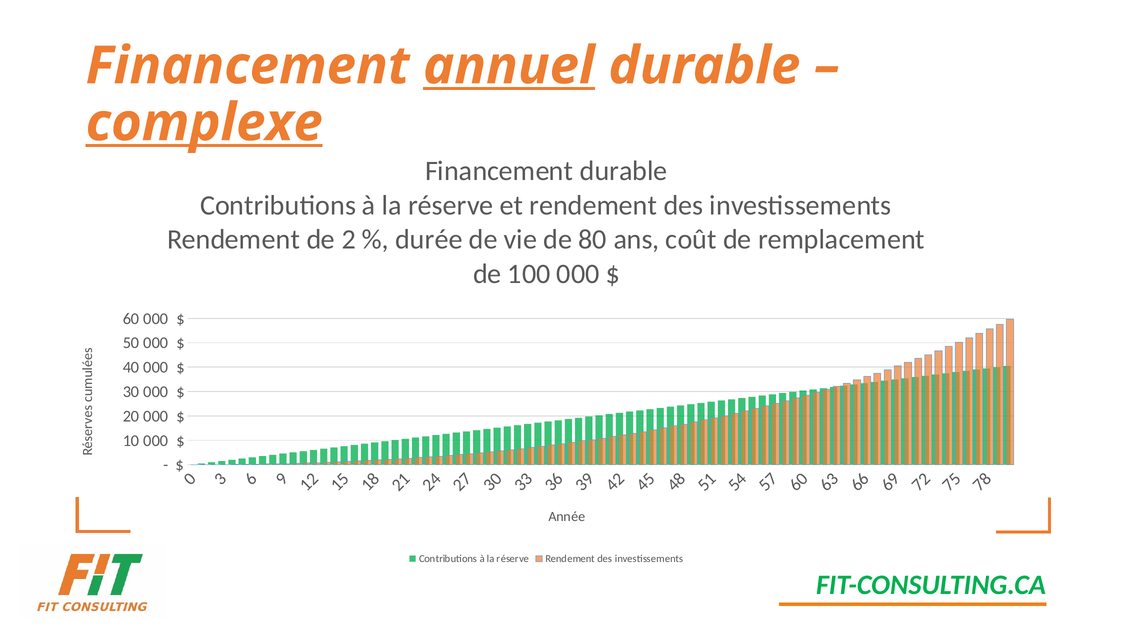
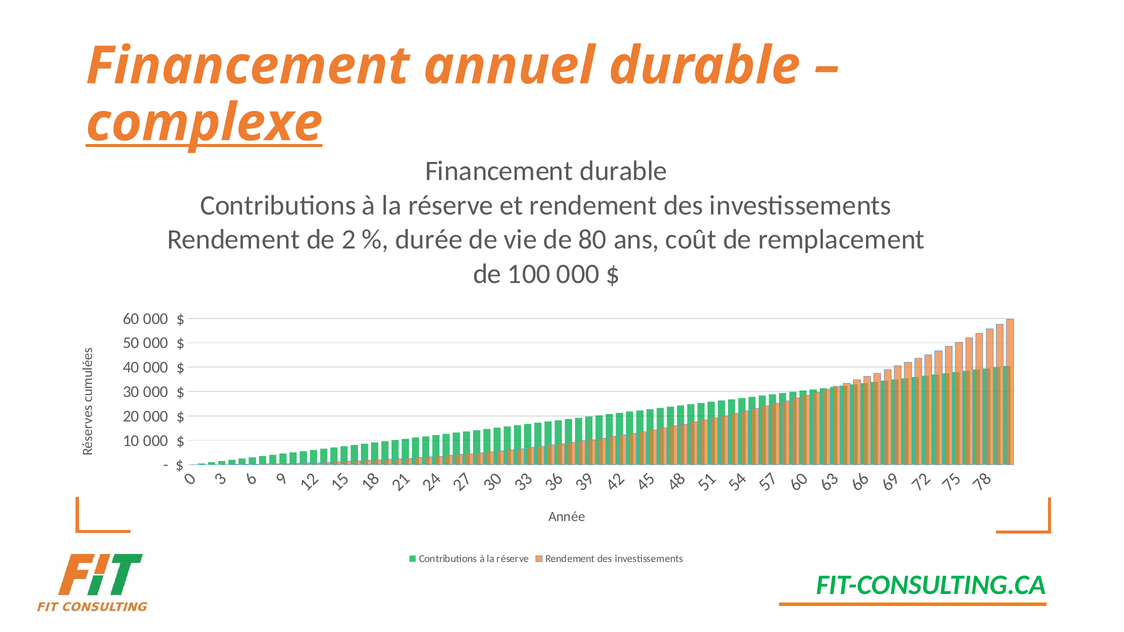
annuel underline: present -> none
